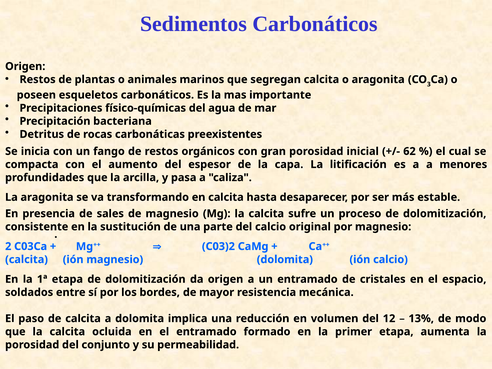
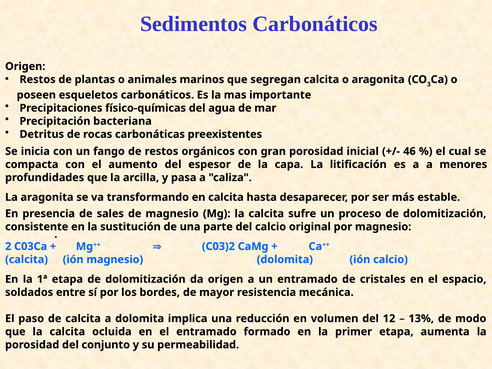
62: 62 -> 46
